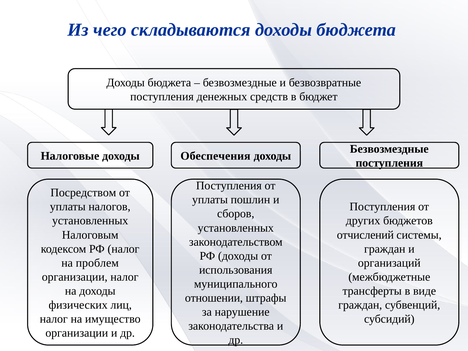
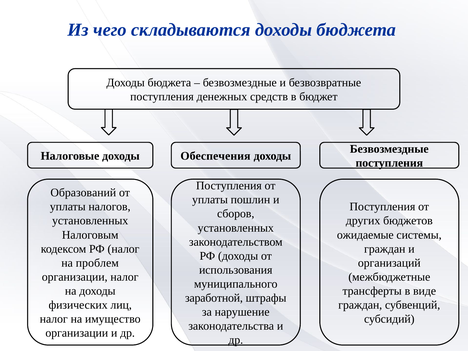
Посредством: Посредством -> Образований
отчислений: отчислений -> ожидаемые
отношении: отношении -> заработной
